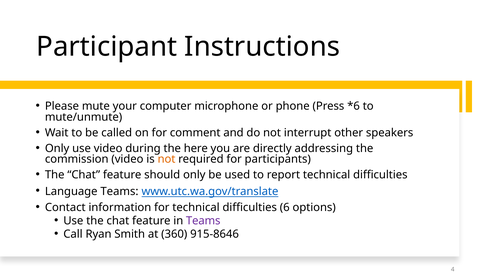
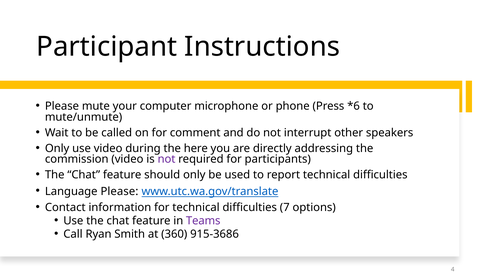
not at (167, 159) colour: orange -> purple
Language Teams: Teams -> Please
6: 6 -> 7
915-8646: 915-8646 -> 915-3686
